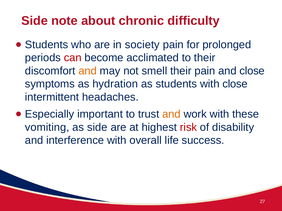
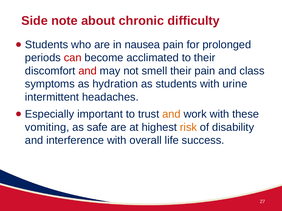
society: society -> nausea
and at (88, 71) colour: orange -> red
and close: close -> class
with close: close -> urine
as side: side -> safe
risk colour: red -> orange
